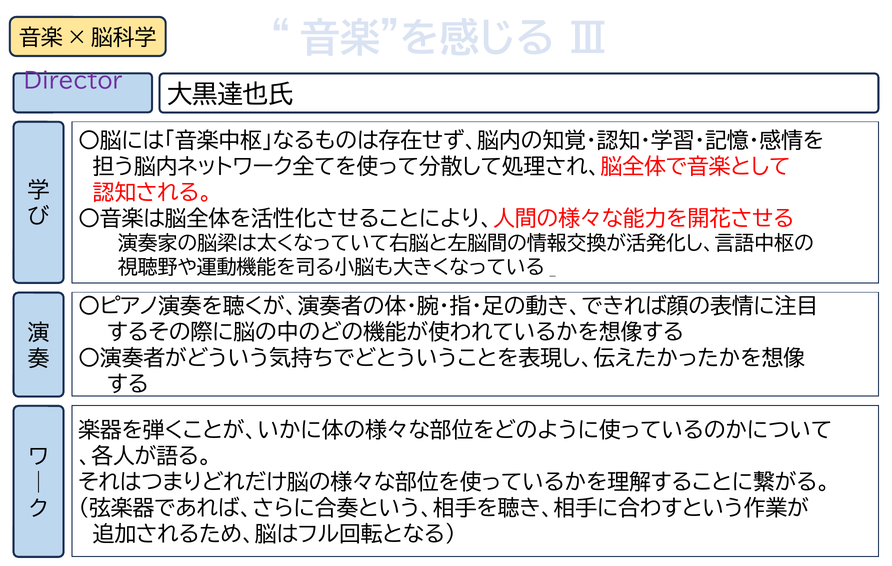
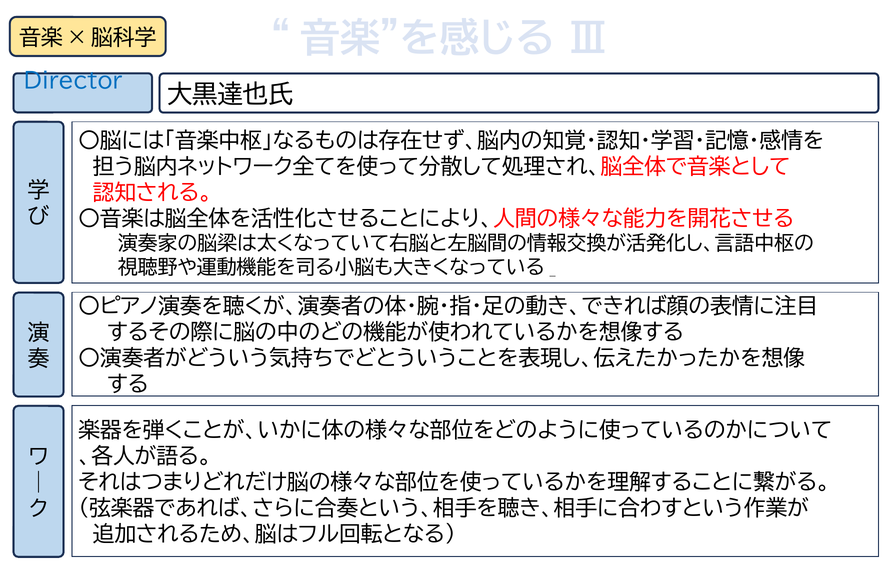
Director colour: purple -> blue
